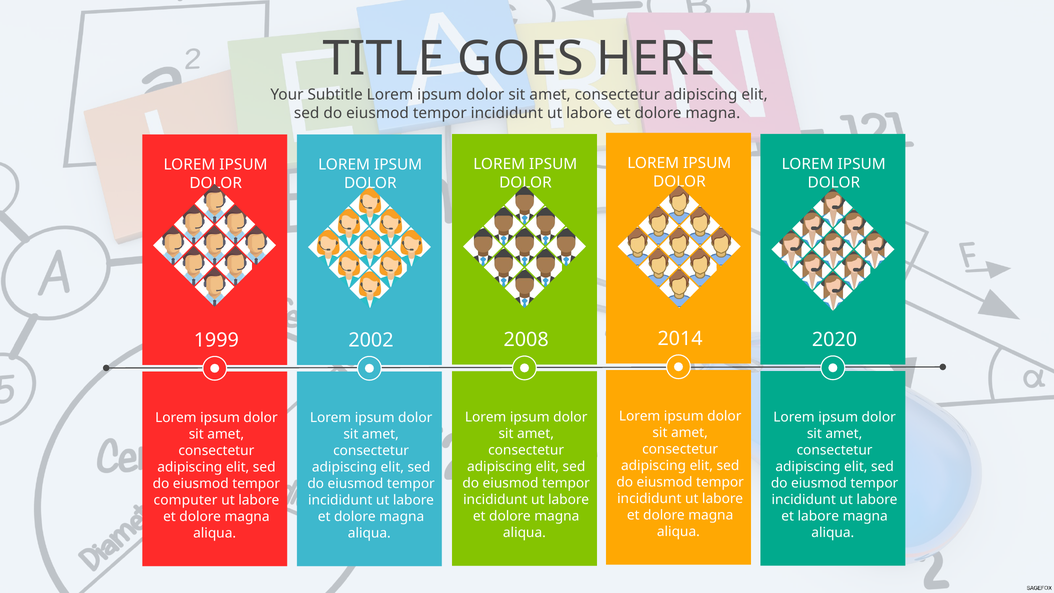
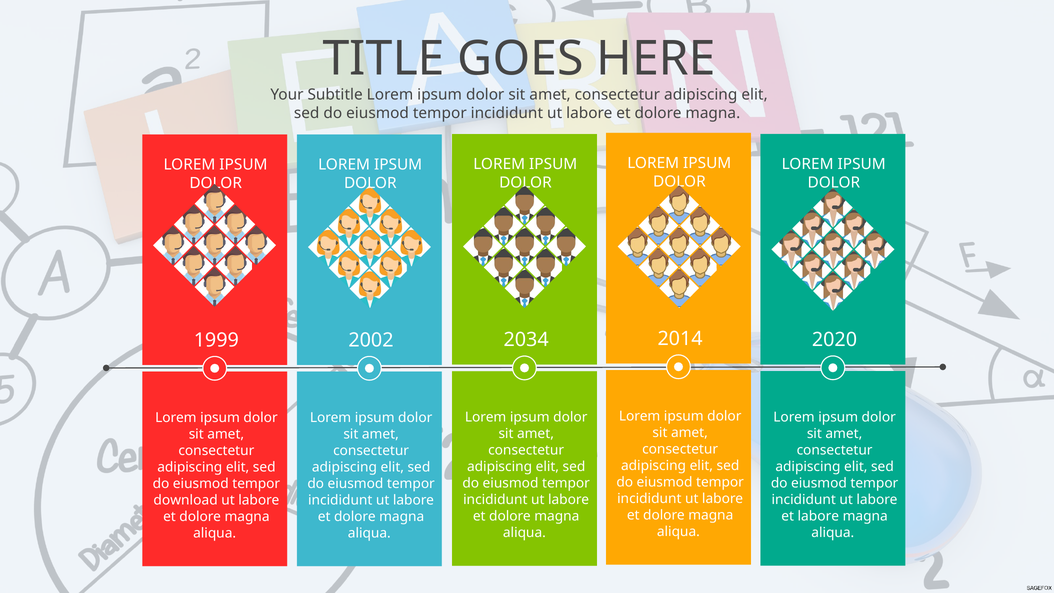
2008: 2008 -> 2034
computer: computer -> download
